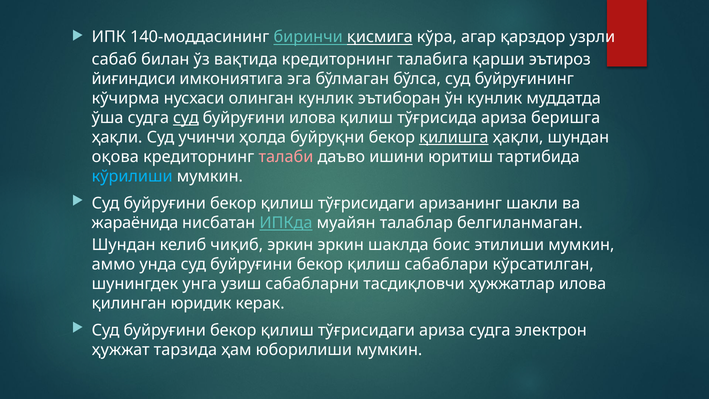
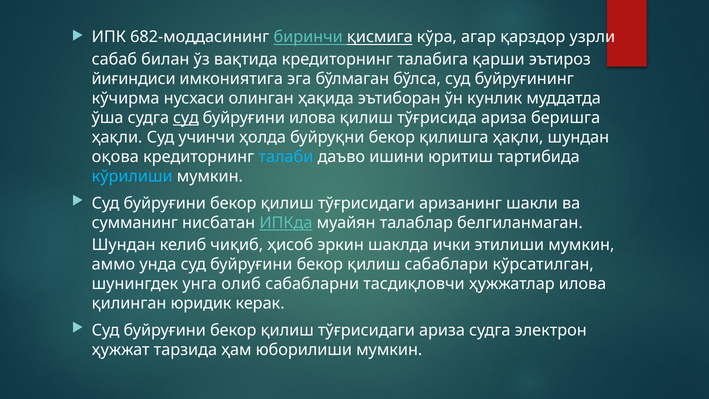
140-моддасининг: 140-моддасининг -> 682-моддасининг
олинган кунлик: кунлик -> ҳақида
қилишга underline: present -> none
талаби colour: pink -> light blue
жараёнида: жараёнида -> сумманинг
чиқиб эркин: эркин -> ҳисоб
боис: боис -> ички
узиш: узиш -> олиб
